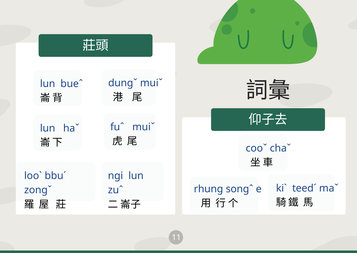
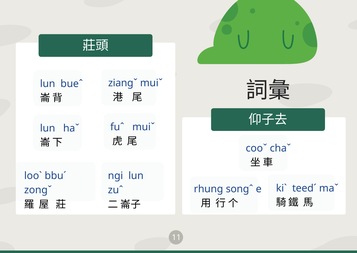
dungˇ: dungˇ -> ziangˇ
